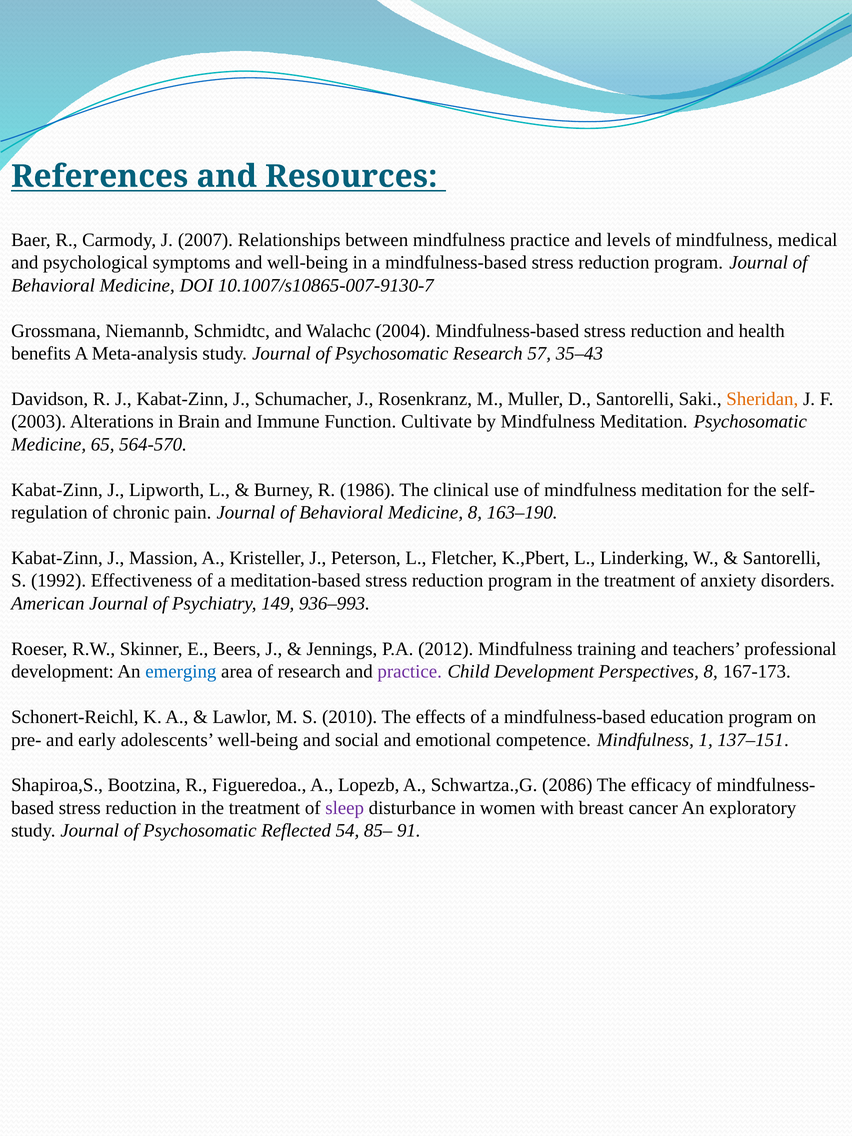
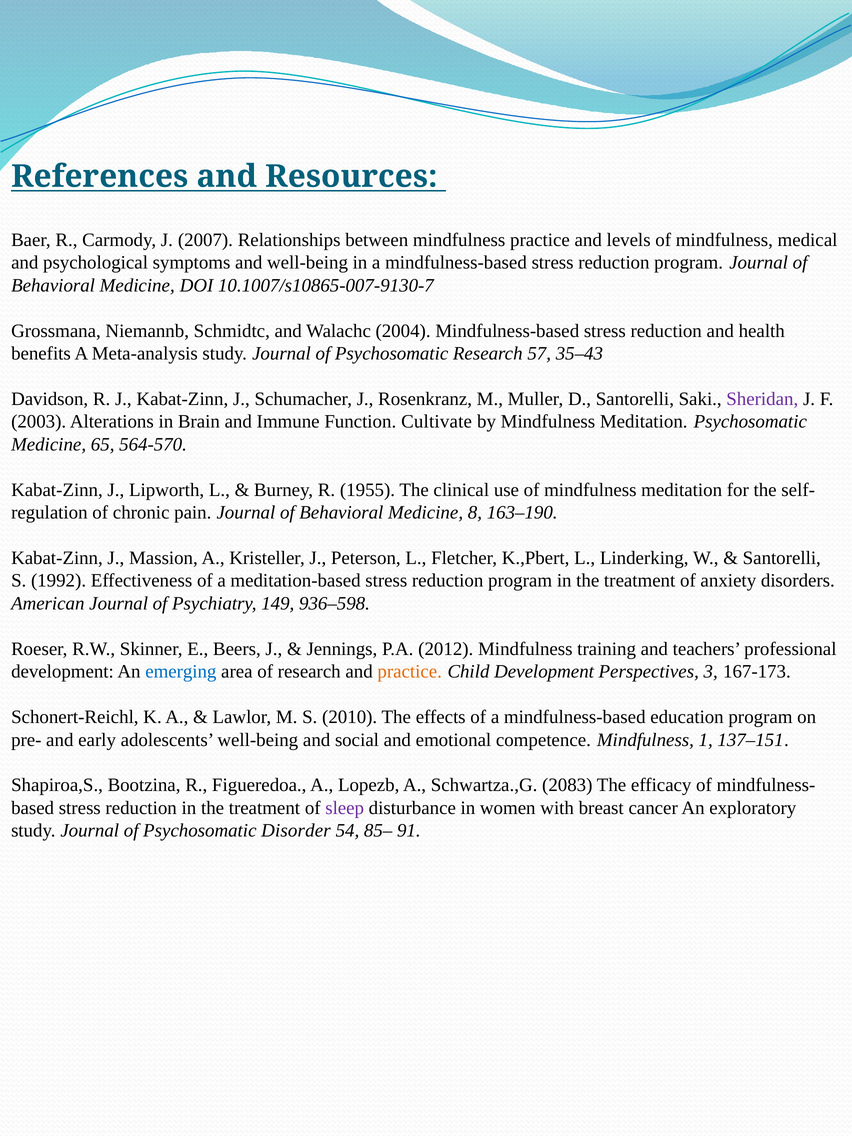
Sheridan colour: orange -> purple
1986: 1986 -> 1955
936–993: 936–993 -> 936–598
practice at (410, 672) colour: purple -> orange
Perspectives 8: 8 -> 3
2086: 2086 -> 2083
Reflected: Reflected -> Disorder
